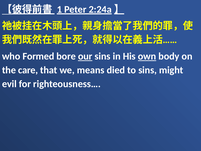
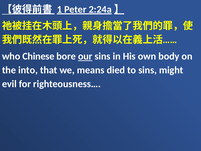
Formed: Formed -> Chinese
own underline: present -> none
care: care -> into
